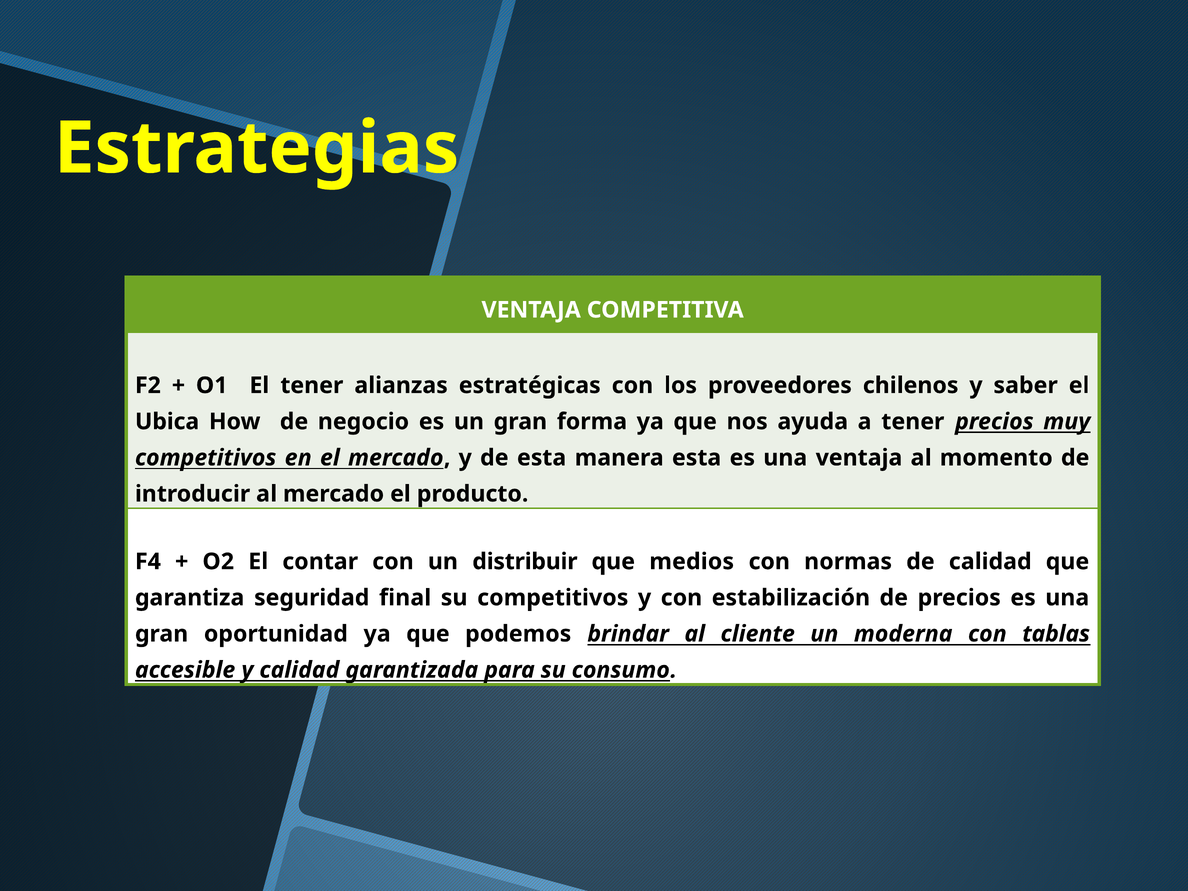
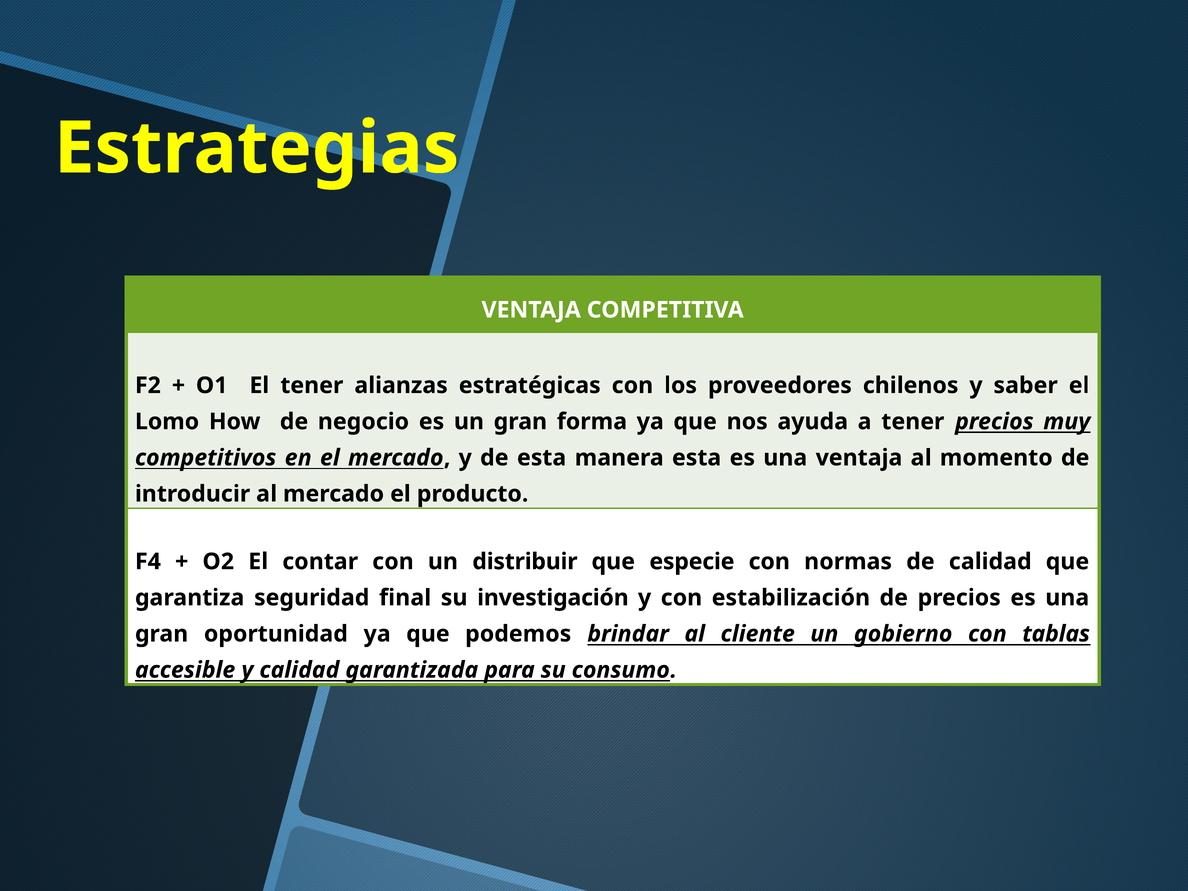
Ubica: Ubica -> Lomo
medios: medios -> especie
su competitivos: competitivos -> investigación
moderna: moderna -> gobierno
